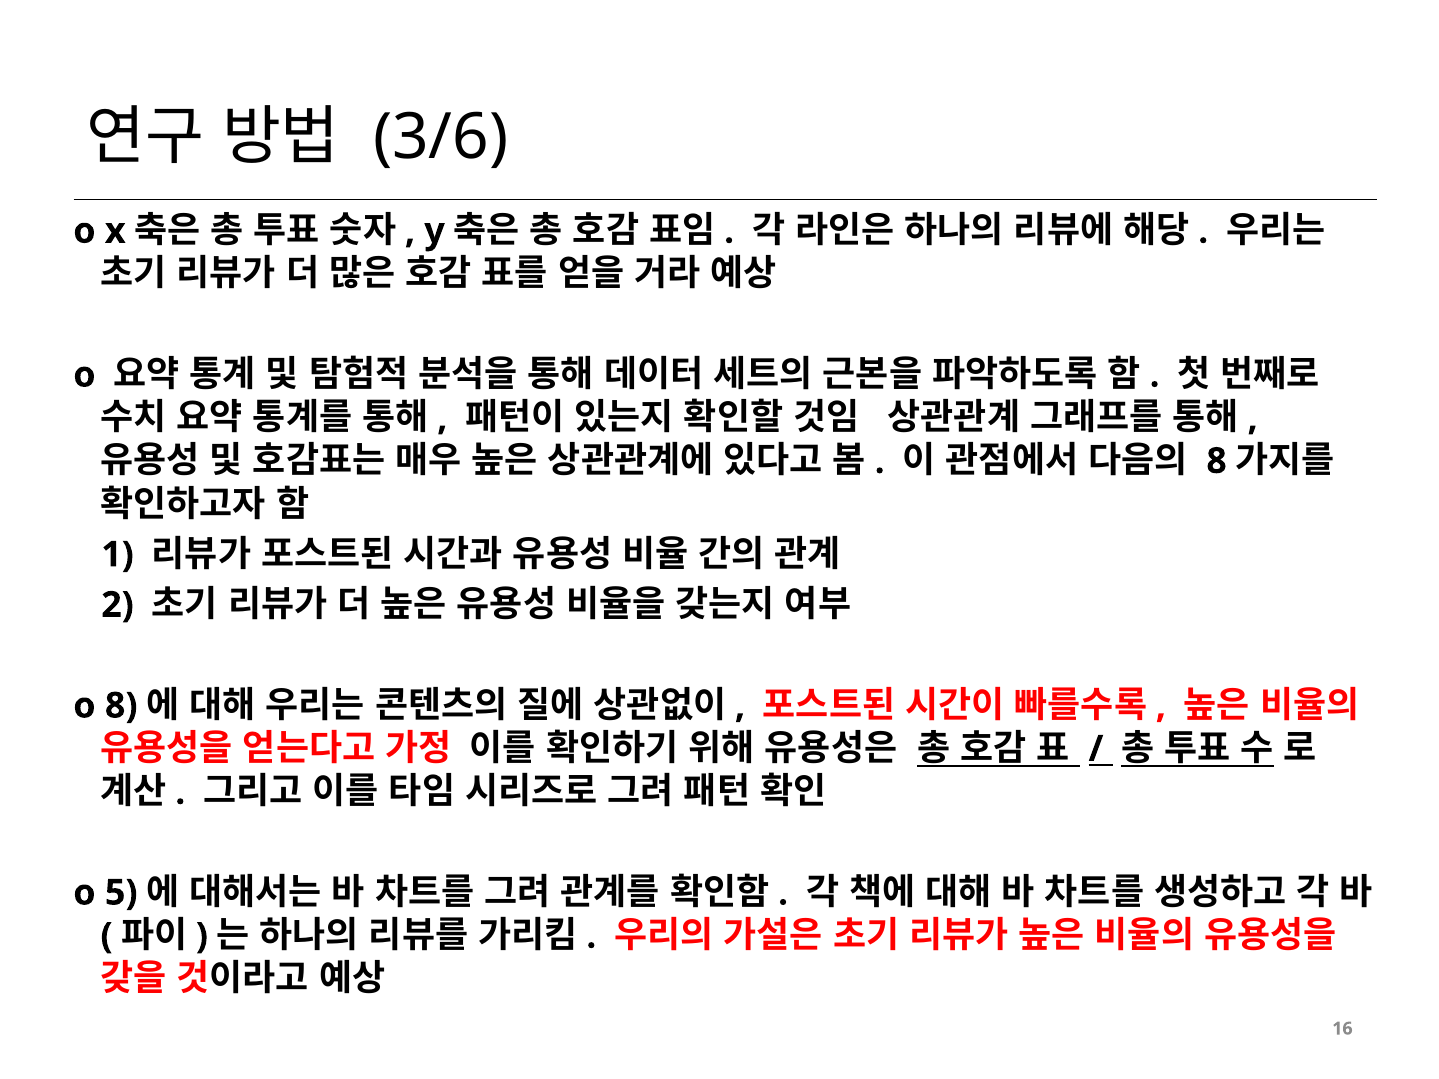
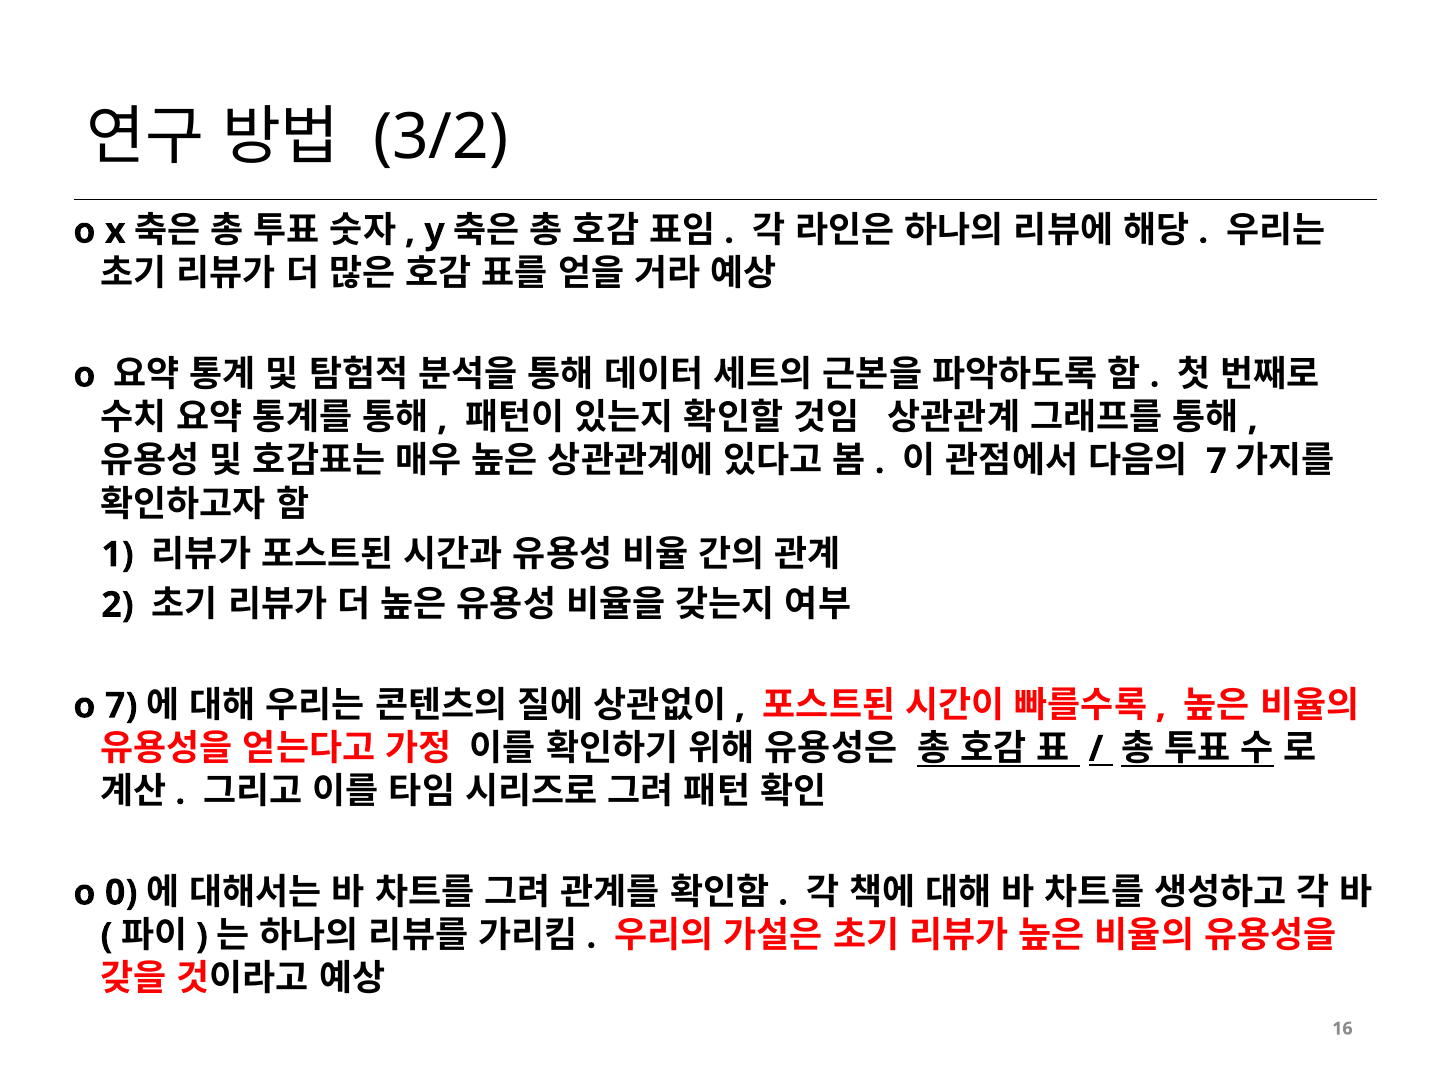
3/6: 3/6 -> 3/2
8 at (1217, 461): 8 -> 7
o 8: 8 -> 7
5: 5 -> 0
